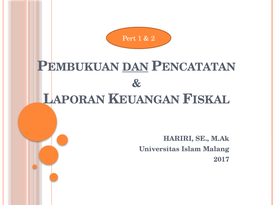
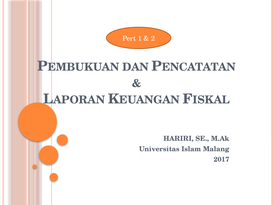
DAN underline: present -> none
